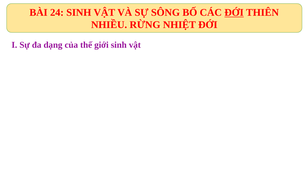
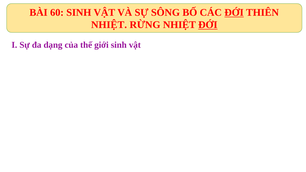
24: 24 -> 60
NHIỀU at (109, 25): NHIỀU -> NHIỆT
ĐỚI at (208, 25) underline: none -> present
